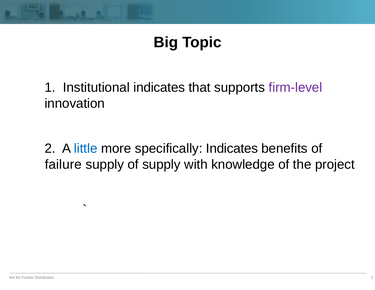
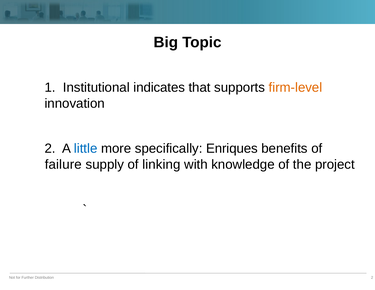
firm-level colour: purple -> orange
specifically Indicates: Indicates -> Enriques
of supply: supply -> linking
